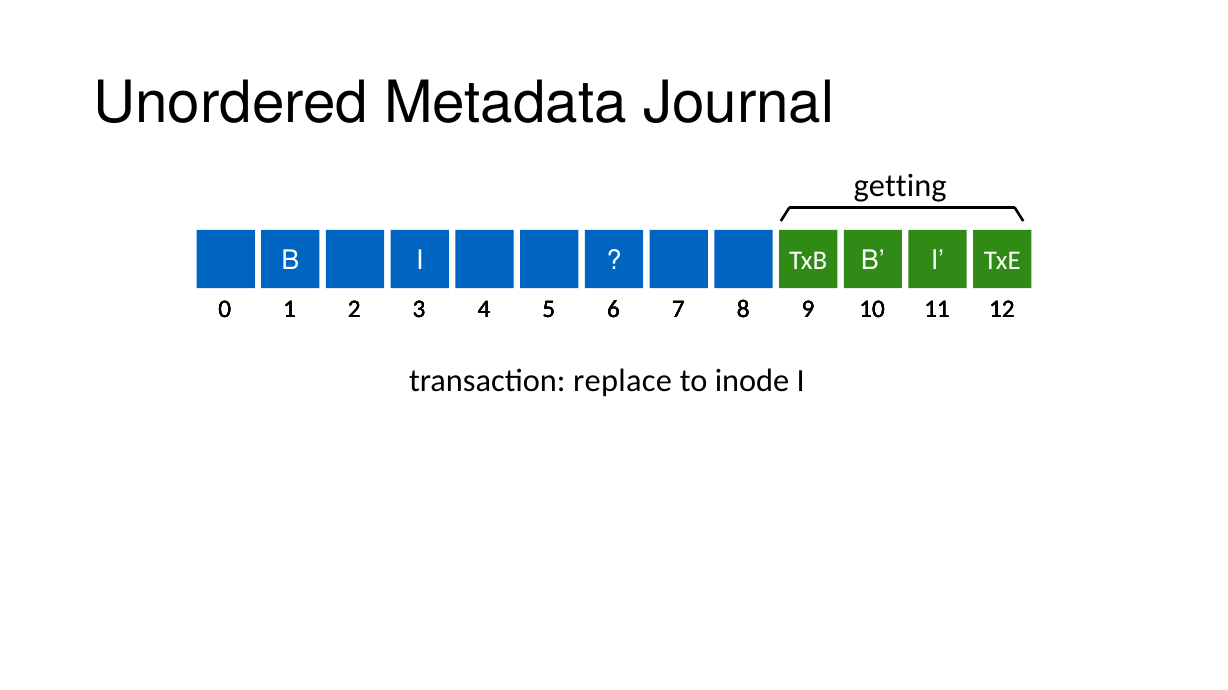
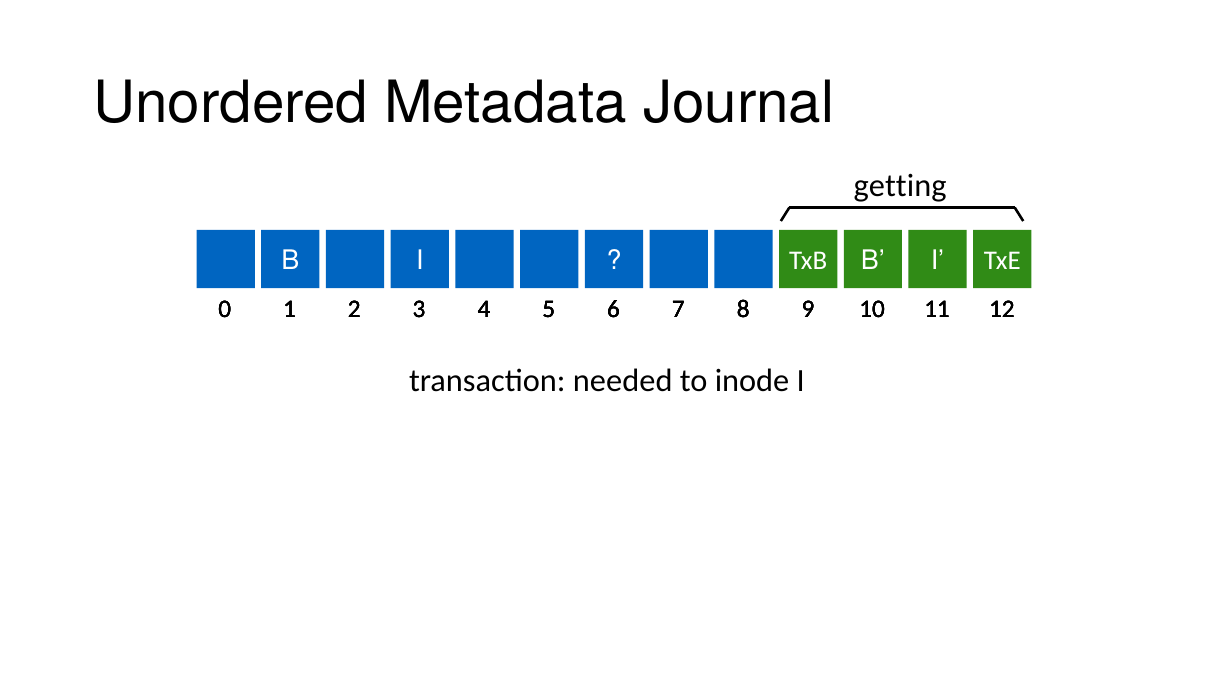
replace: replace -> needed
